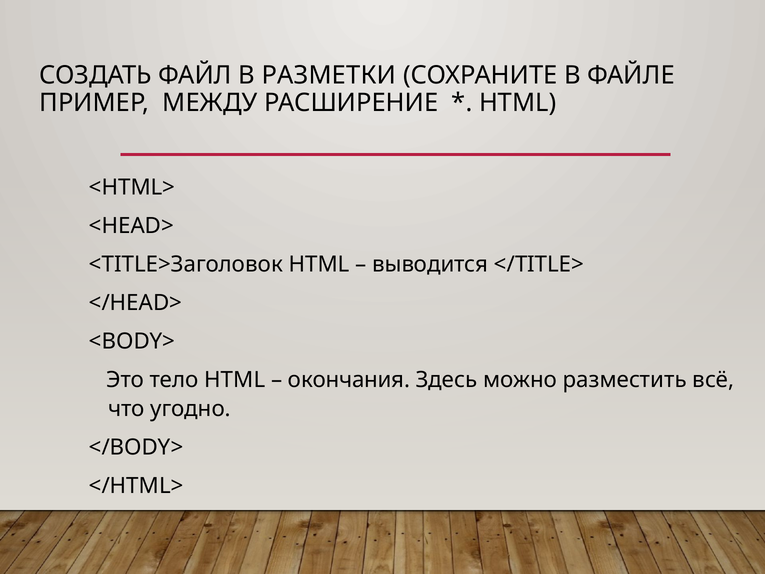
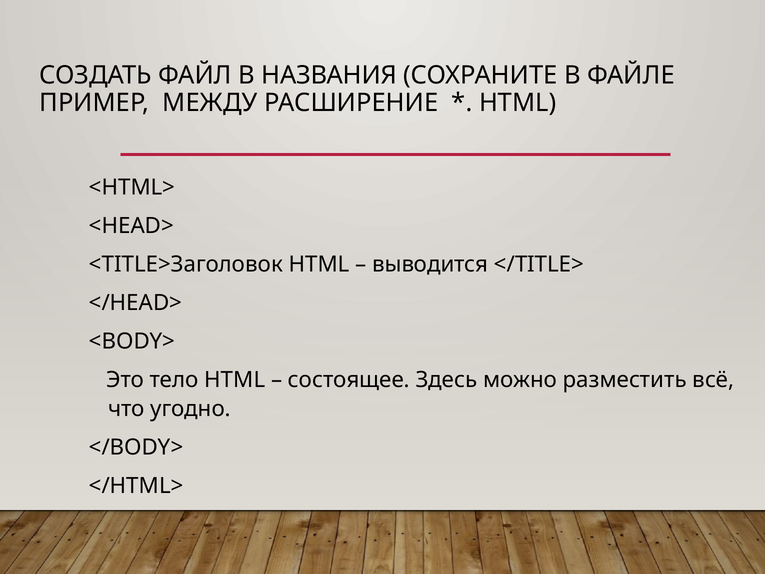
РАЗМЕТКИ: РАЗМЕТКИ -> НАЗВАНИЯ
окончания: окончания -> состоящее
